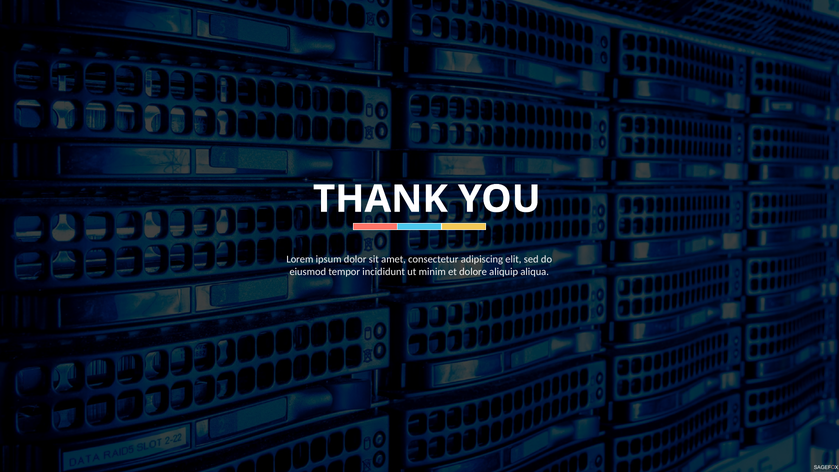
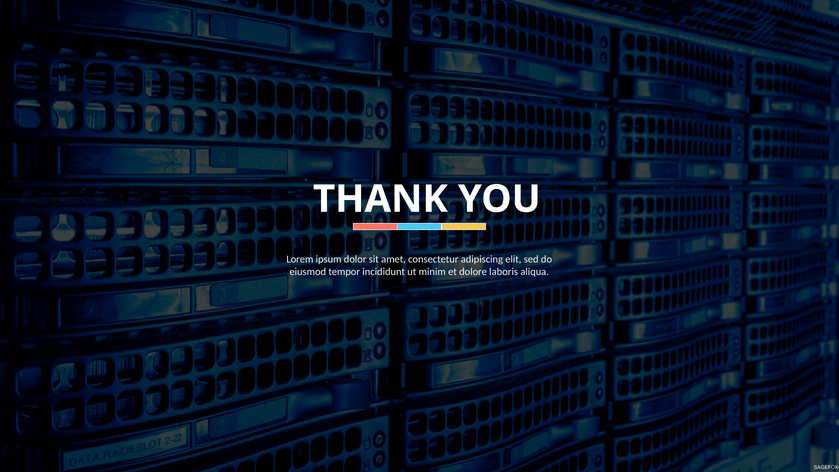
aliquip: aliquip -> laboris
